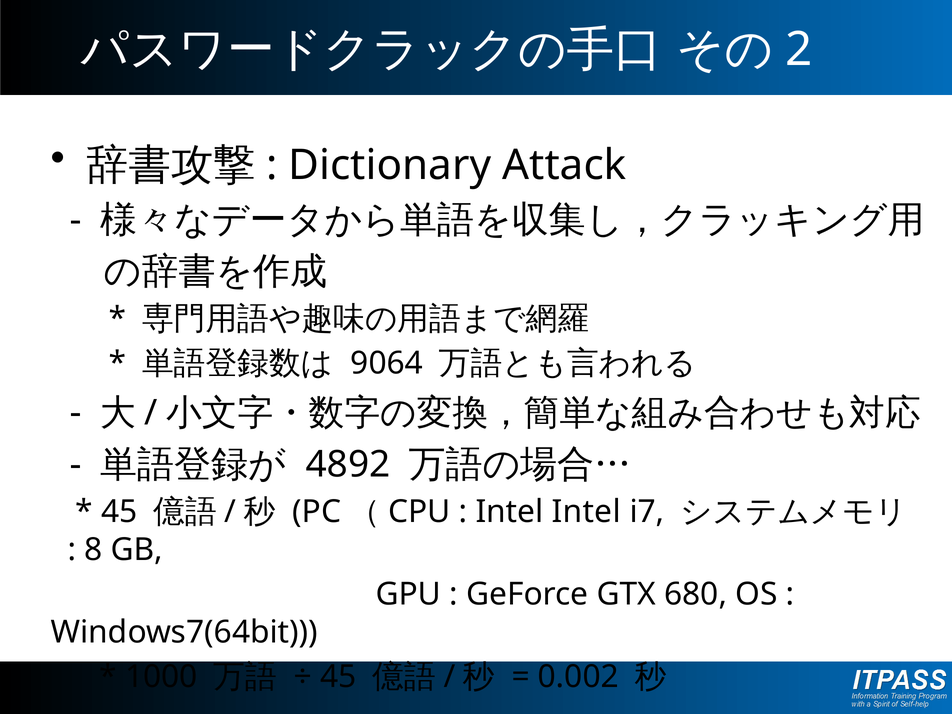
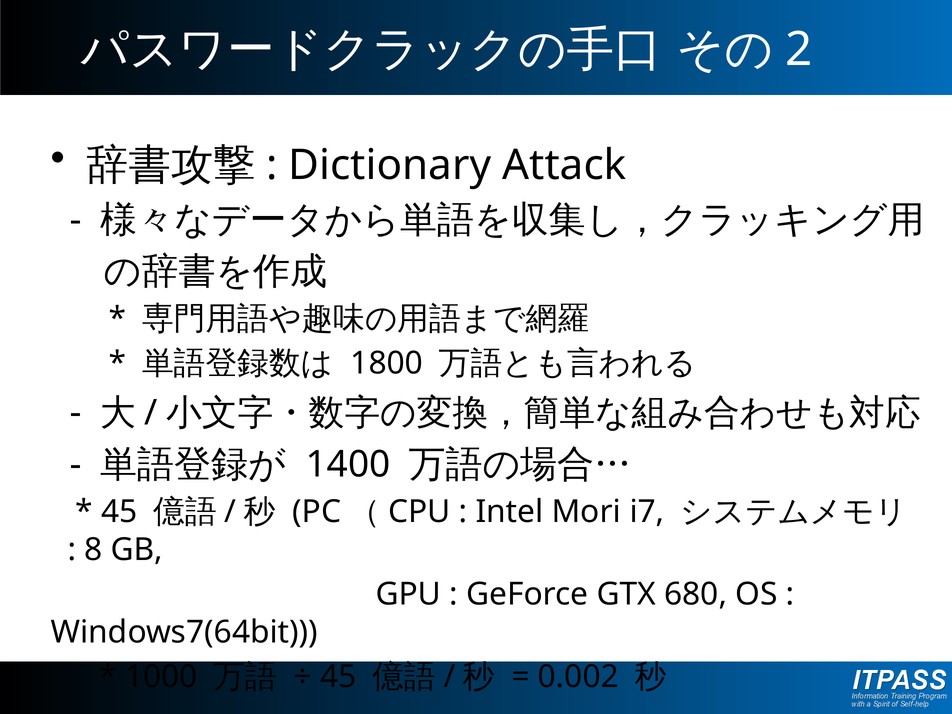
9064: 9064 -> 1800
4892: 4892 -> 1400
Intel Intel: Intel -> Mori
